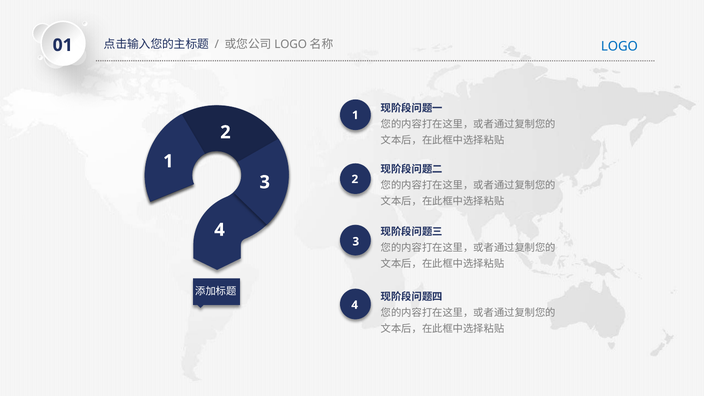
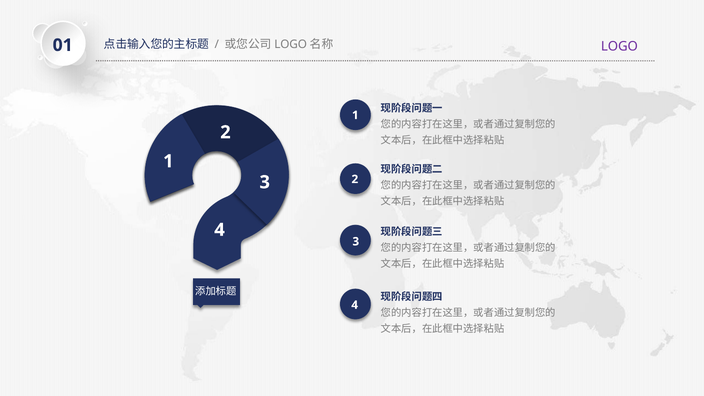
LOGO colour: blue -> purple
